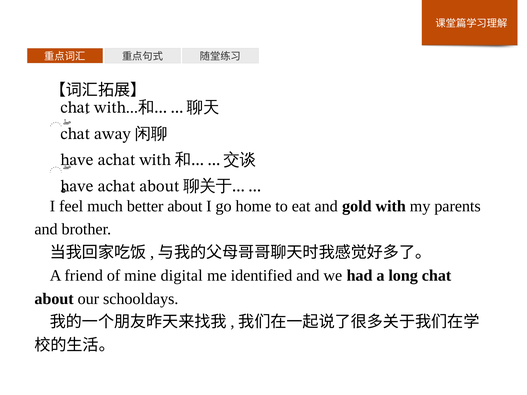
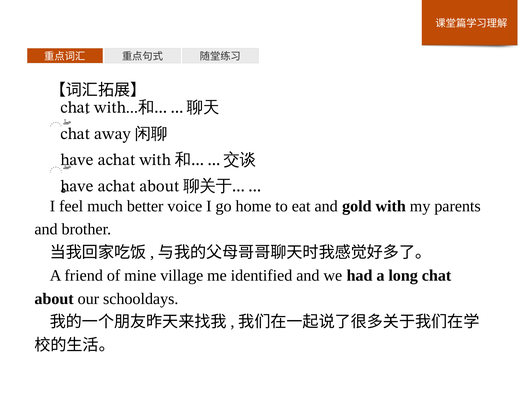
about at (185, 206): about -> voice
digital: digital -> village
